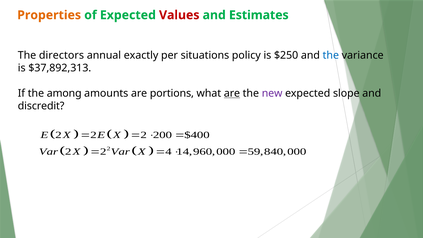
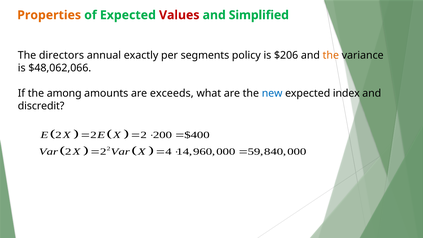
Estimates: Estimates -> Simplified
situations: situations -> segments
$250: $250 -> $206
the at (331, 55) colour: blue -> orange
$37,892,313: $37,892,313 -> $48,062,066
portions: portions -> exceeds
are at (232, 93) underline: present -> none
new colour: purple -> blue
slope: slope -> index
